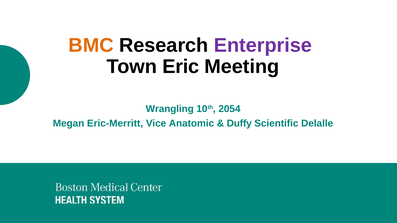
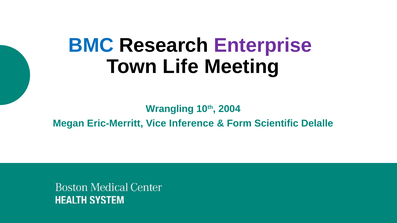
BMC colour: orange -> blue
Eric: Eric -> Life
2054: 2054 -> 2004
Anatomic: Anatomic -> Inference
Duffy: Duffy -> Form
